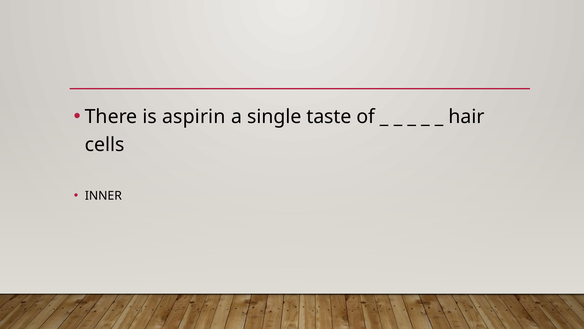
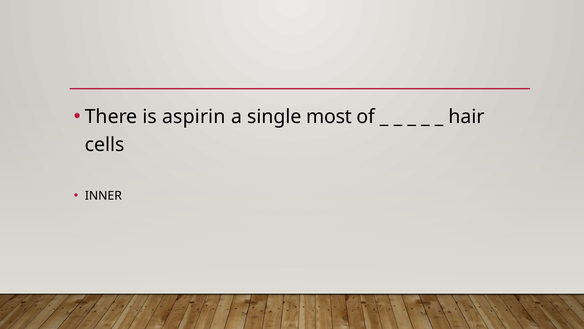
taste: taste -> most
